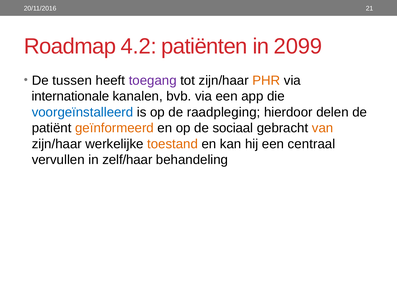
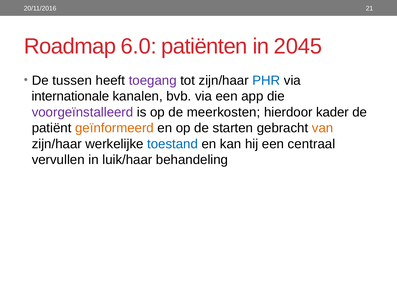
4.2: 4.2 -> 6.0
2099: 2099 -> 2045
PHR colour: orange -> blue
voorgeïnstalleerd colour: blue -> purple
raadpleging: raadpleging -> meerkosten
delen: delen -> kader
sociaal: sociaal -> starten
toestand colour: orange -> blue
zelf/haar: zelf/haar -> luik/haar
